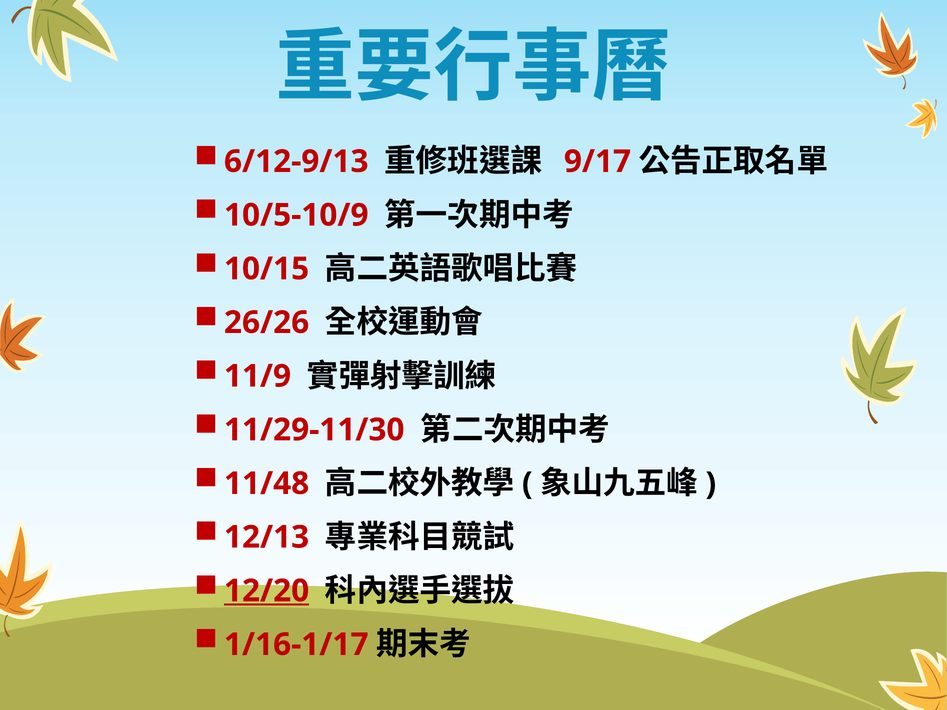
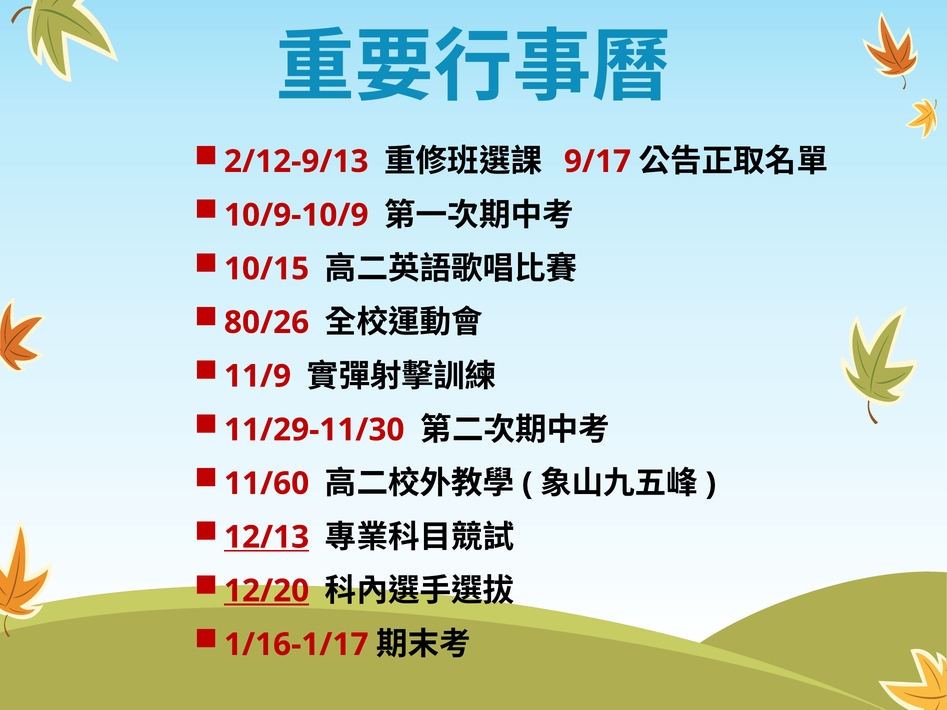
6/12-9/13: 6/12-9/13 -> 2/12-9/13
10/5-10/9: 10/5-10/9 -> 10/9-10/9
26/26: 26/26 -> 80/26
11/48: 11/48 -> 11/60
12/13 underline: none -> present
